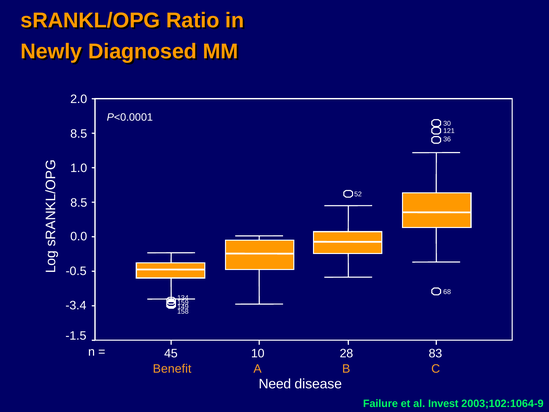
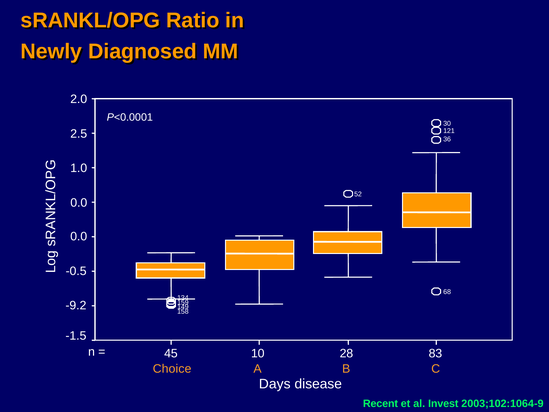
8.5 at (79, 134): 8.5 -> 2.5
8.5 at (79, 203): 8.5 -> 0.0
-3.4: -3.4 -> -9.2
Benefit: Benefit -> Choice
Need: Need -> Days
Failure: Failure -> Recent
